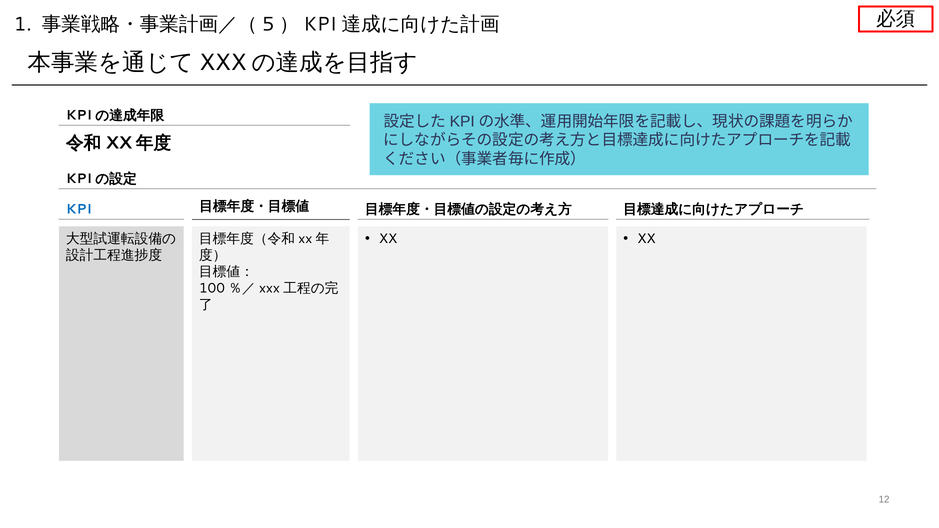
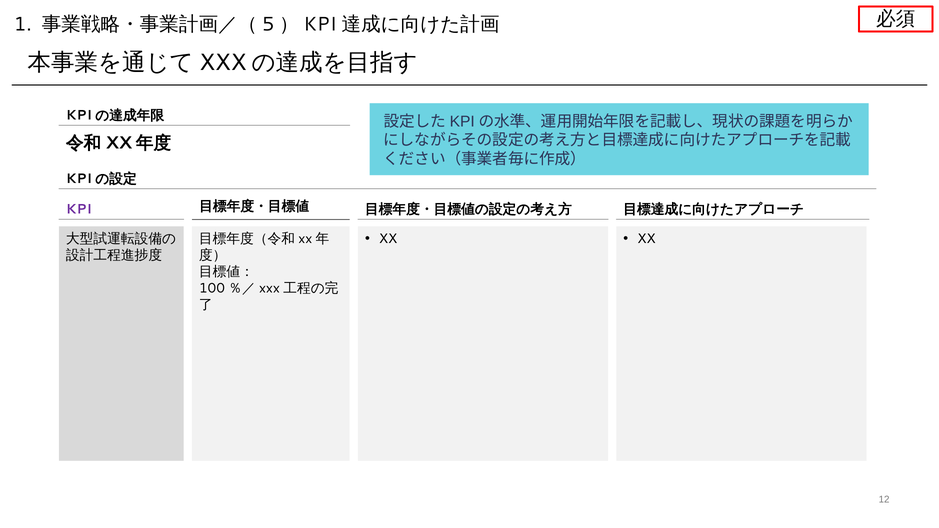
KPI colour: blue -> purple
